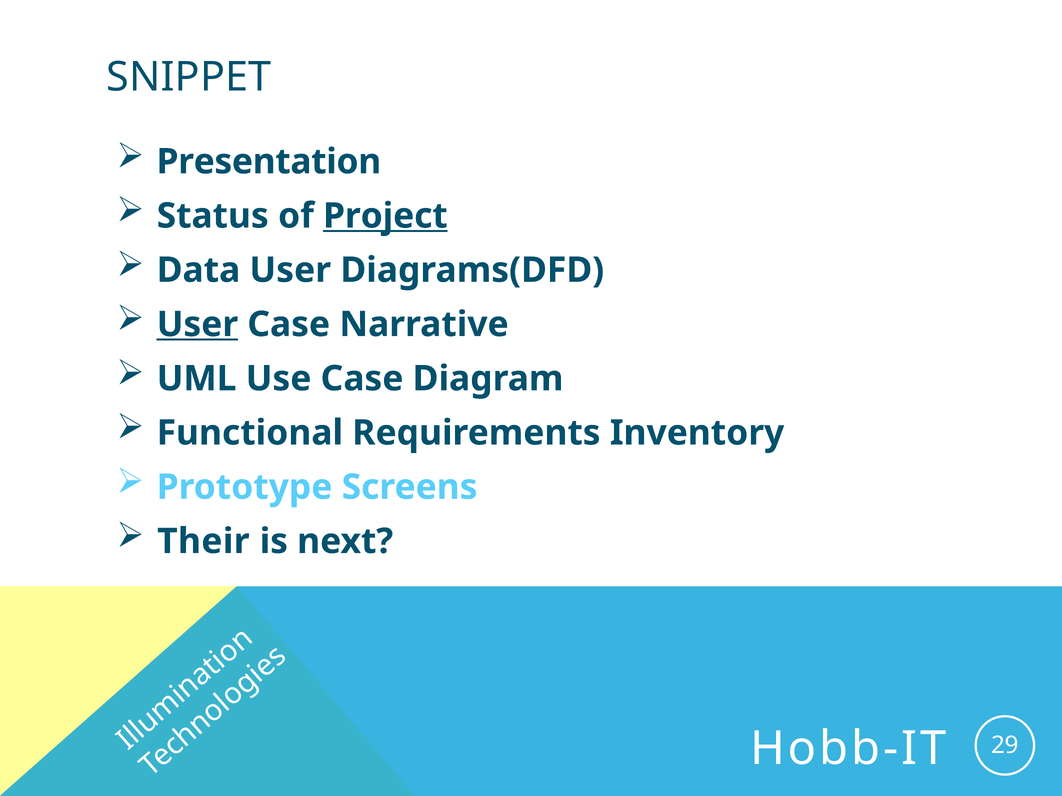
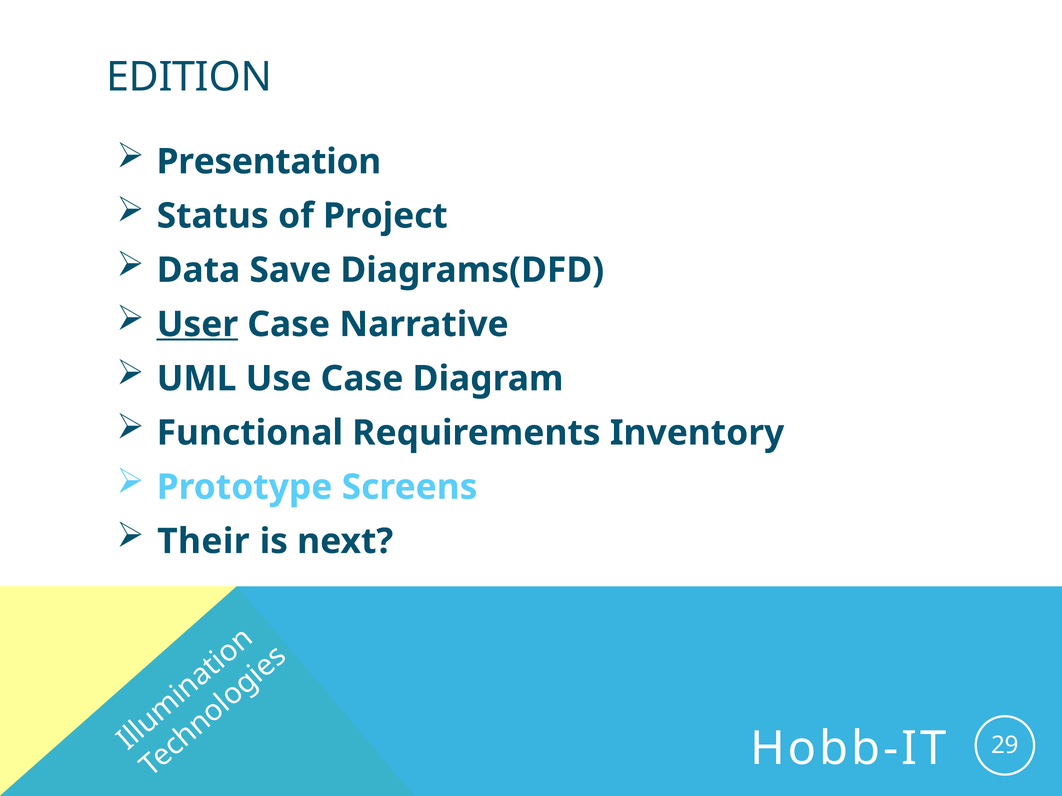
SNIPPET: SNIPPET -> EDITION
Project underline: present -> none
Data User: User -> Save
